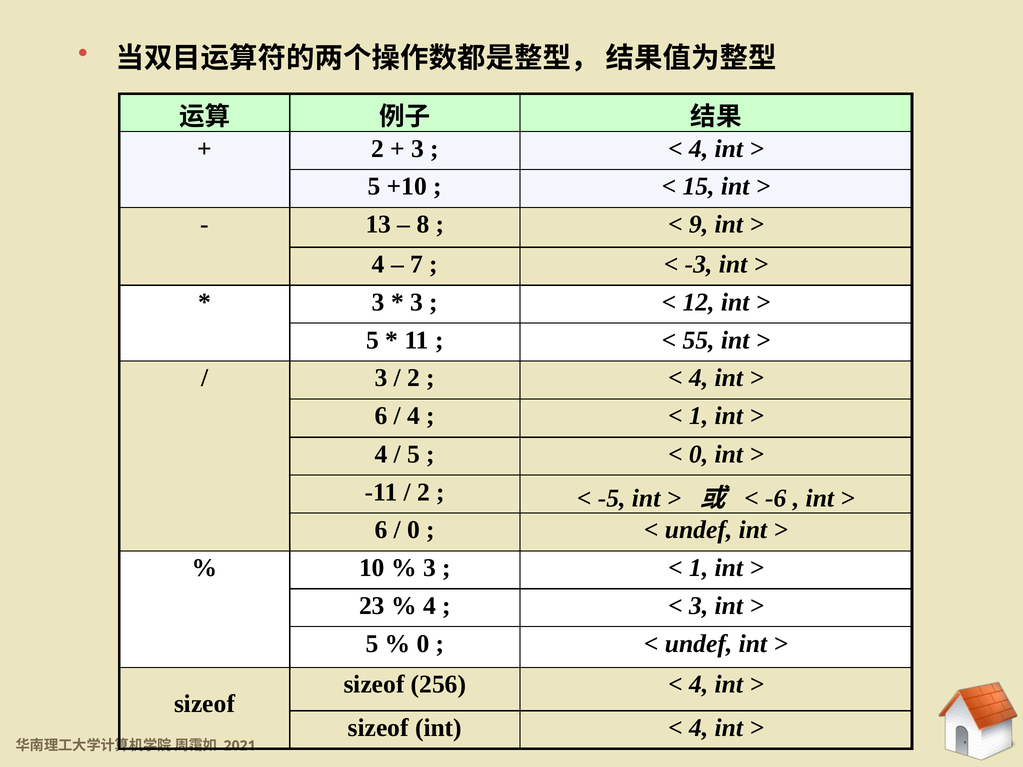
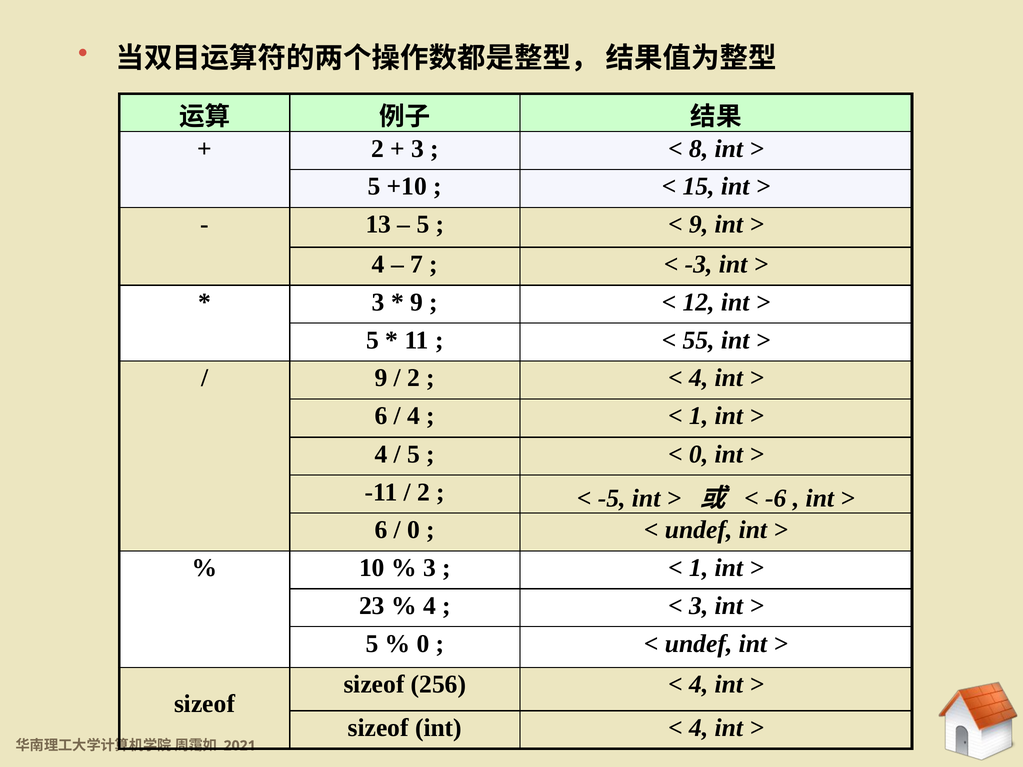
4 at (699, 149): 4 -> 8
8 at (423, 225): 8 -> 5
3 at (417, 302): 3 -> 9
3 at (381, 378): 3 -> 9
